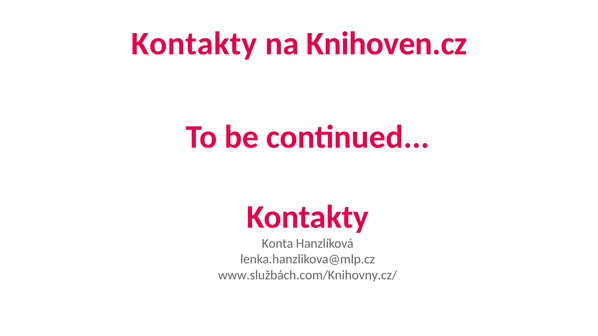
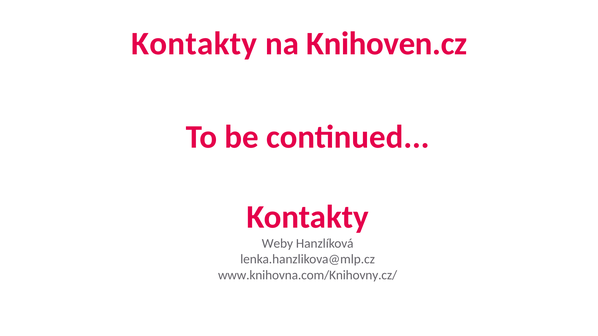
Konta: Konta -> Weby
www.službách.com/Knihovny.cz/: www.službách.com/Knihovny.cz/ -> www.knihovna.com/Knihovny.cz/
